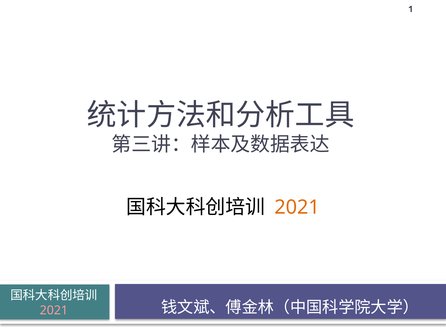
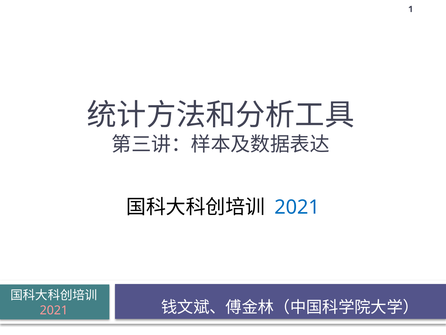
2021 at (297, 207) colour: orange -> blue
